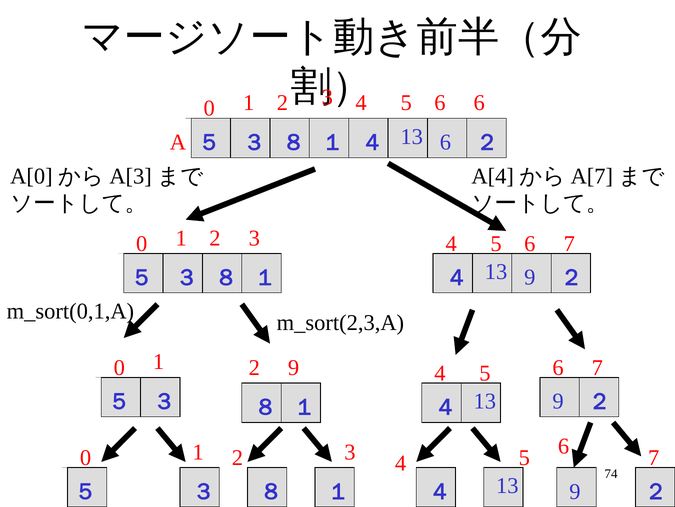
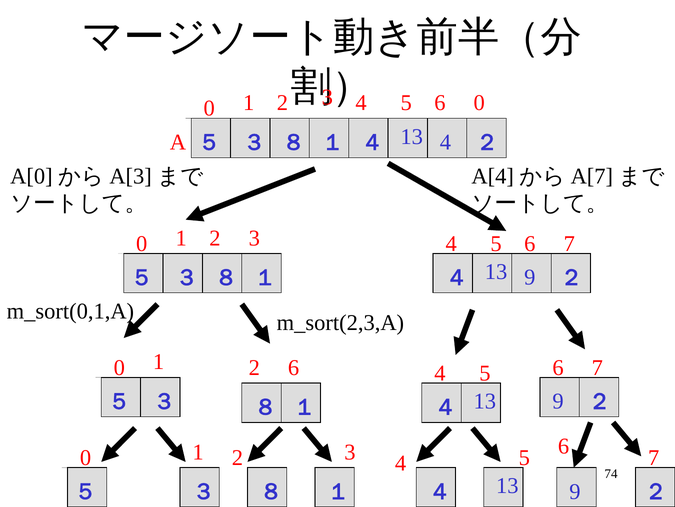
5 6: 6 -> 0
８ 6: 6 -> 4
2 9: 9 -> 6
